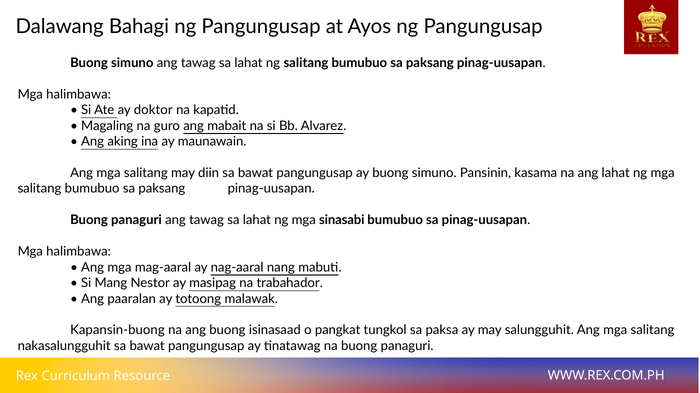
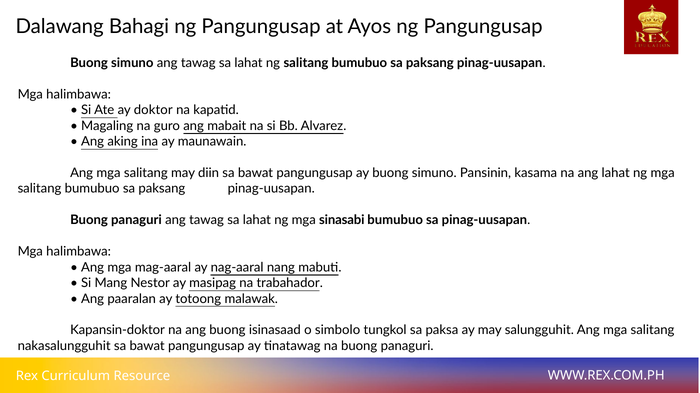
Kapansin-buong: Kapansin-buong -> Kapansin-doktor
pangkat: pangkat -> simbolo
